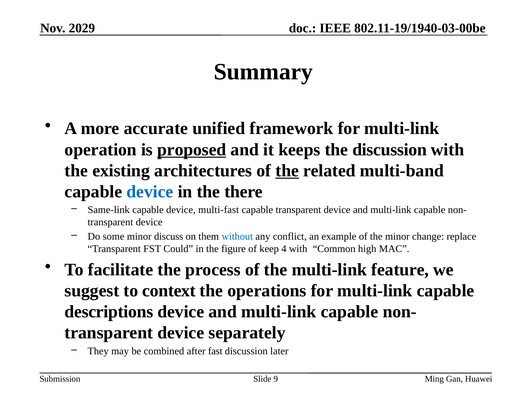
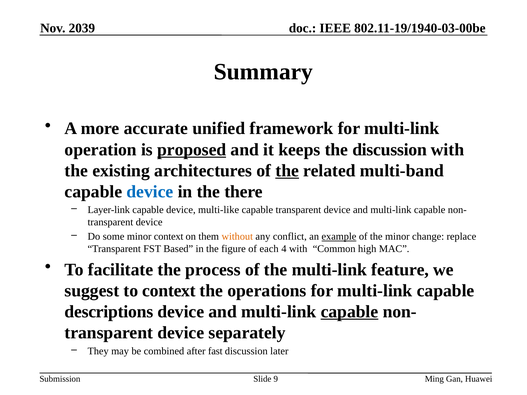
2029: 2029 -> 2039
Same-link: Same-link -> Layer-link
multi-fast: multi-fast -> multi-like
minor discuss: discuss -> context
without colour: blue -> orange
example underline: none -> present
Could: Could -> Based
keep: keep -> each
capable at (350, 312) underline: none -> present
